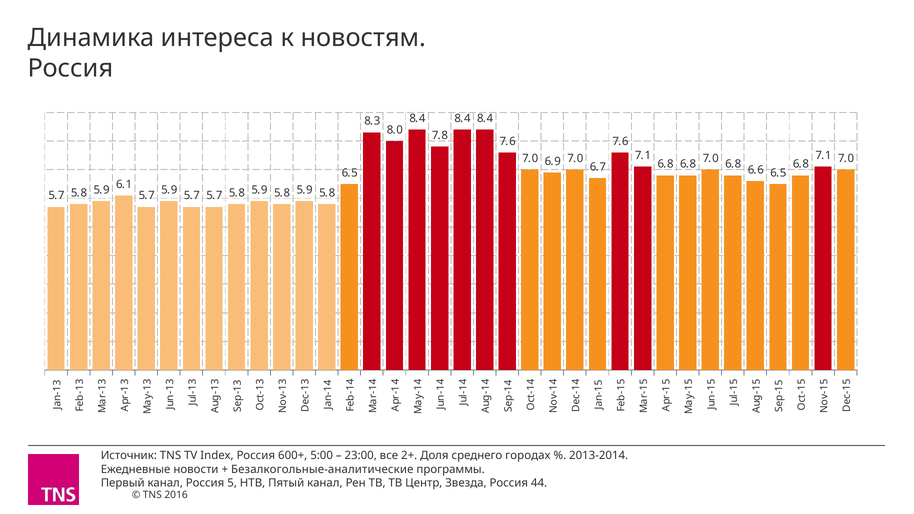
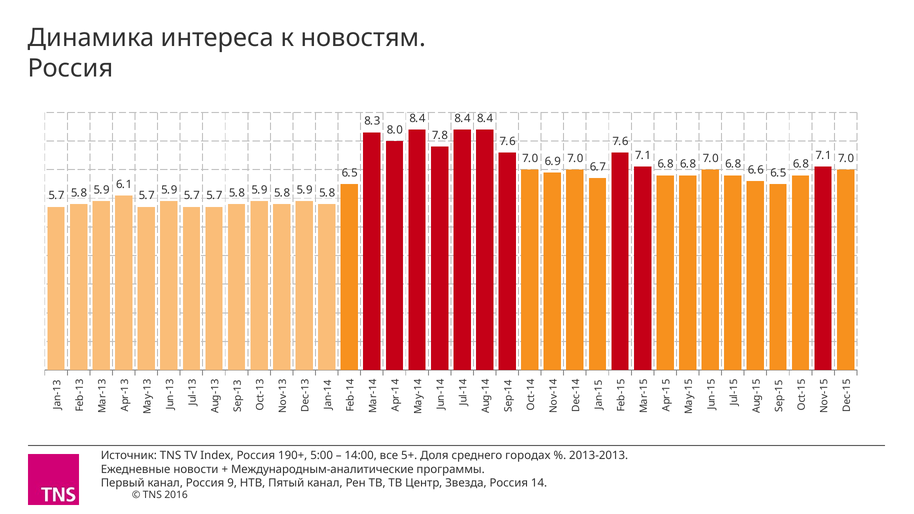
600+: 600+ -> 190+
23:00: 23:00 -> 14:00
2+: 2+ -> 5+
2013-2014: 2013-2014 -> 2013-2013
Безалкогольные-аналитические: Безалкогольные-аналитические -> Международным-аналитические
Россия 5: 5 -> 9
44: 44 -> 14
